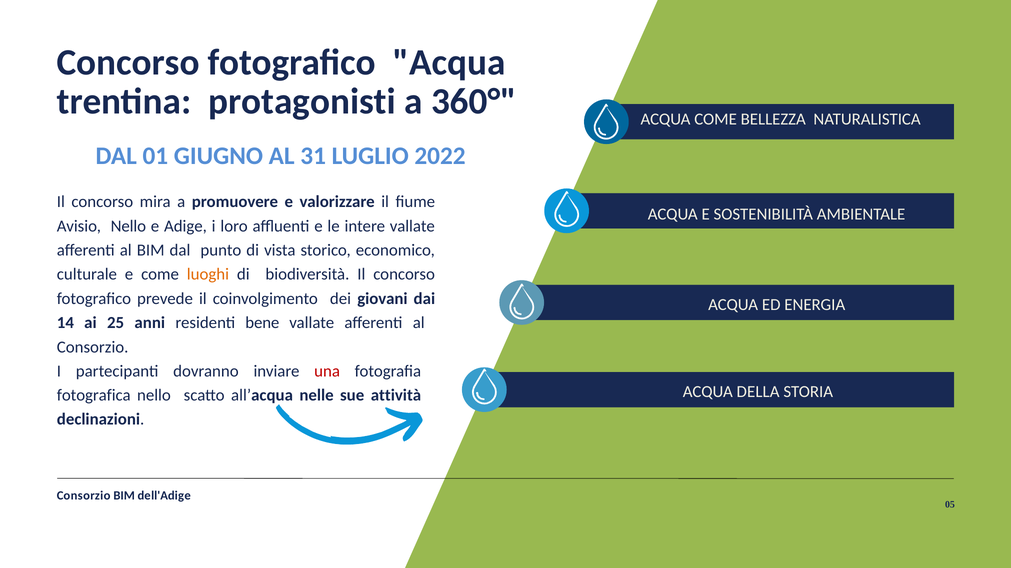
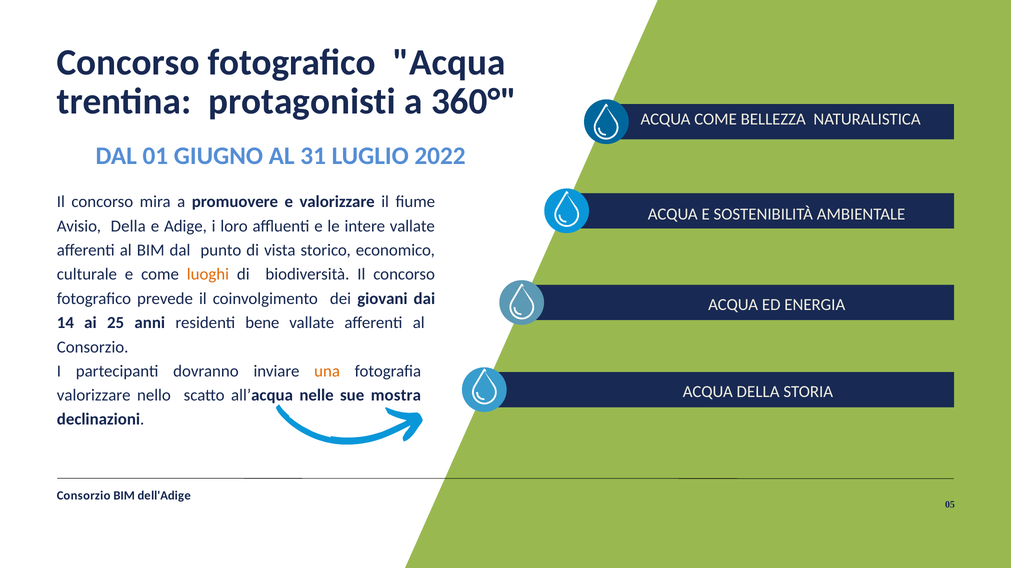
Avisio Nello: Nello -> Della
una colour: red -> orange
fotografica at (94, 396): fotografica -> valorizzare
attività: attività -> mostra
